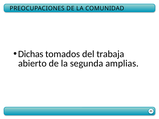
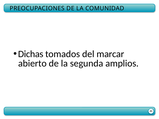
trabaja: trabaja -> marcar
amplias: amplias -> amplios
